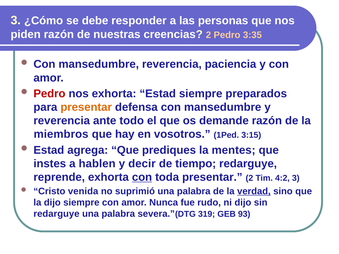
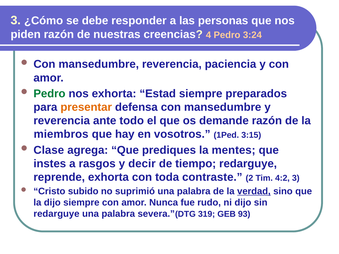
creencias 2: 2 -> 4
3:35: 3:35 -> 3:24
Pedro at (49, 94) colour: red -> green
Estad at (49, 150): Estad -> Clase
hablen: hablen -> rasgos
con at (142, 177) underline: present -> none
toda presentar: presentar -> contraste
venida: venida -> subido
